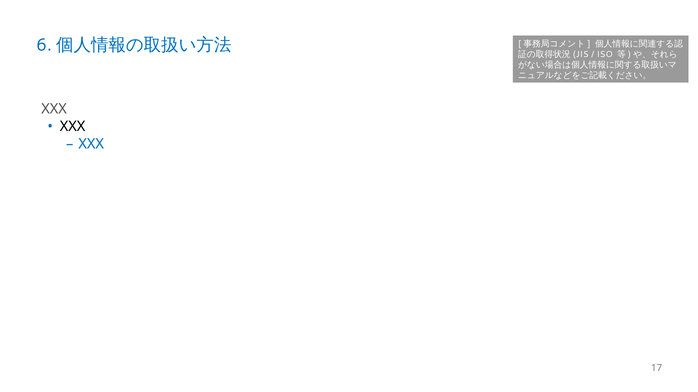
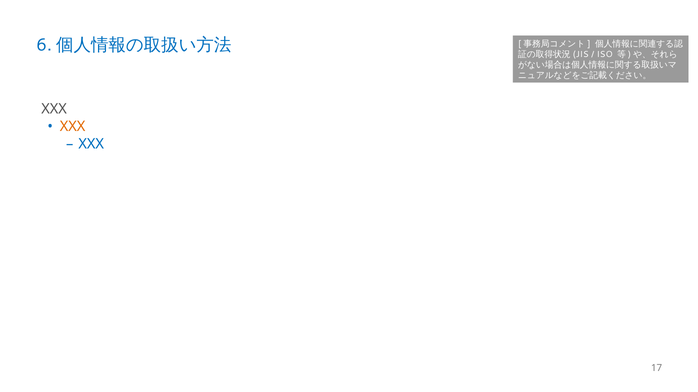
XXX at (73, 127) colour: black -> orange
